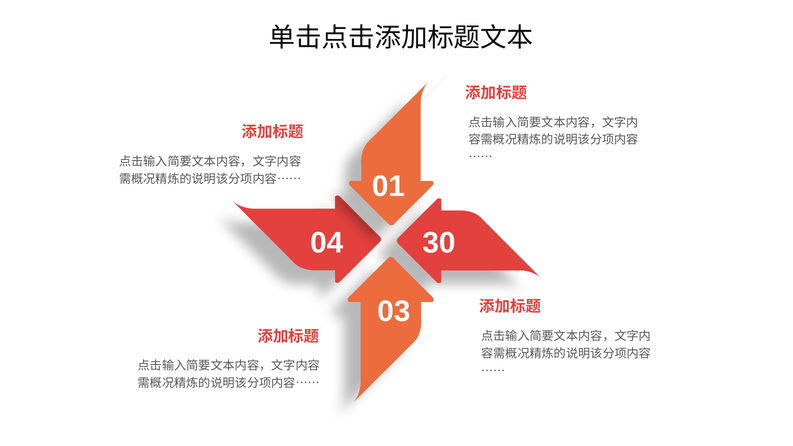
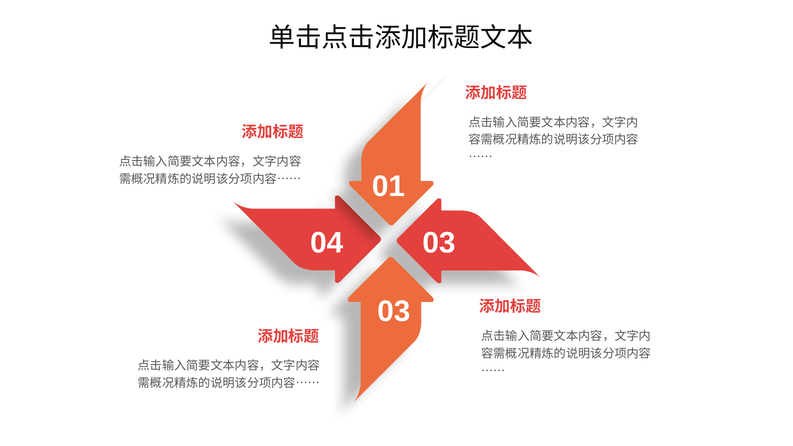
04 30: 30 -> 03
